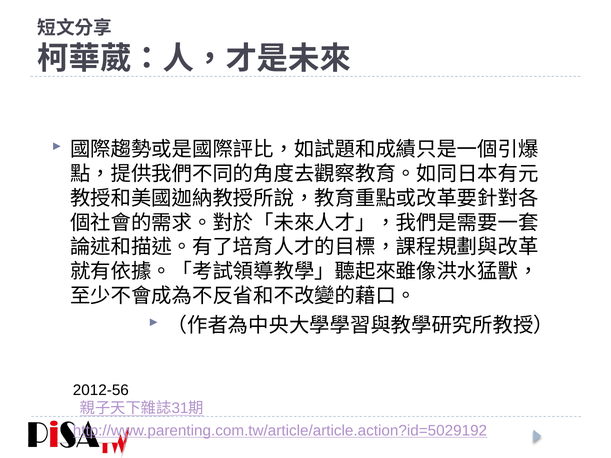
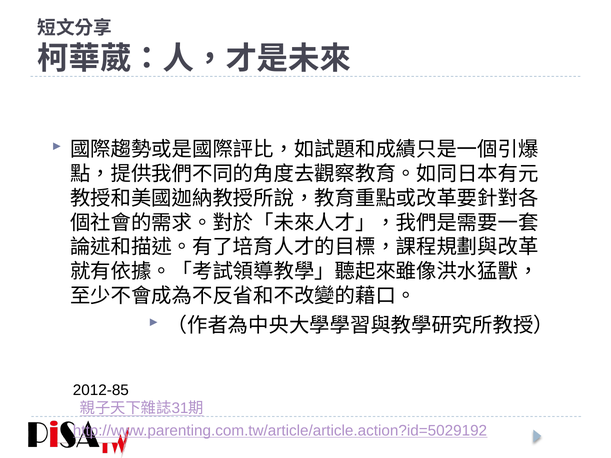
2012-56: 2012-56 -> 2012-85
